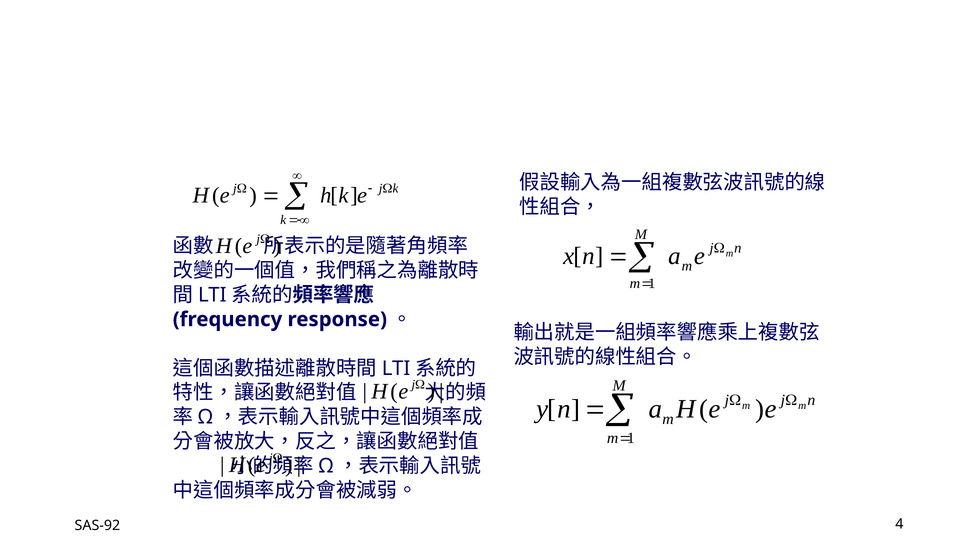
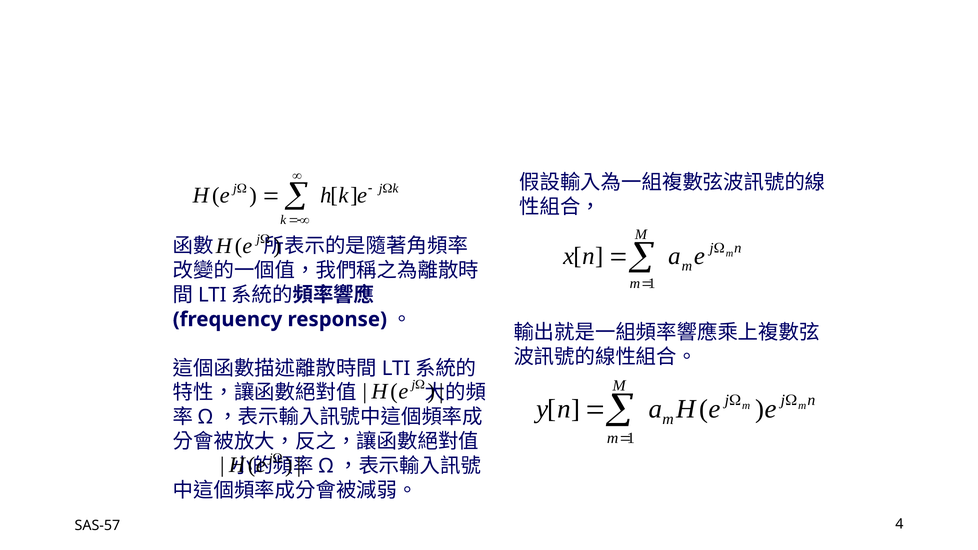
SAS-92: SAS-92 -> SAS-57
